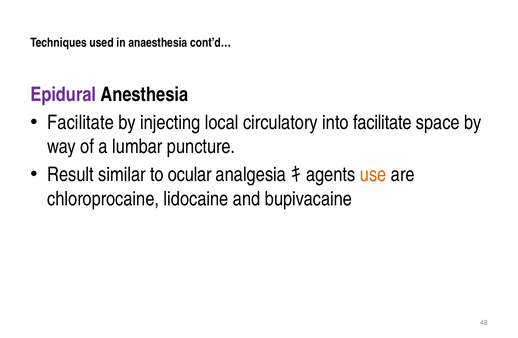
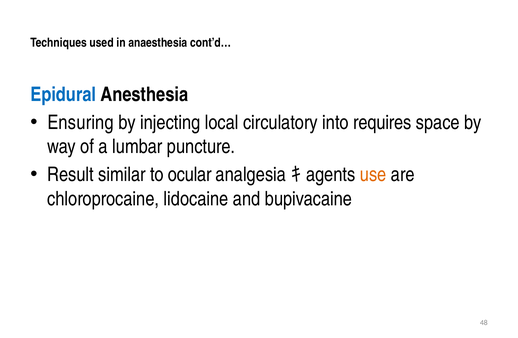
Epidural colour: purple -> blue
Facilitate at (81, 123): Facilitate -> Ensuring
into facilitate: facilitate -> requires
